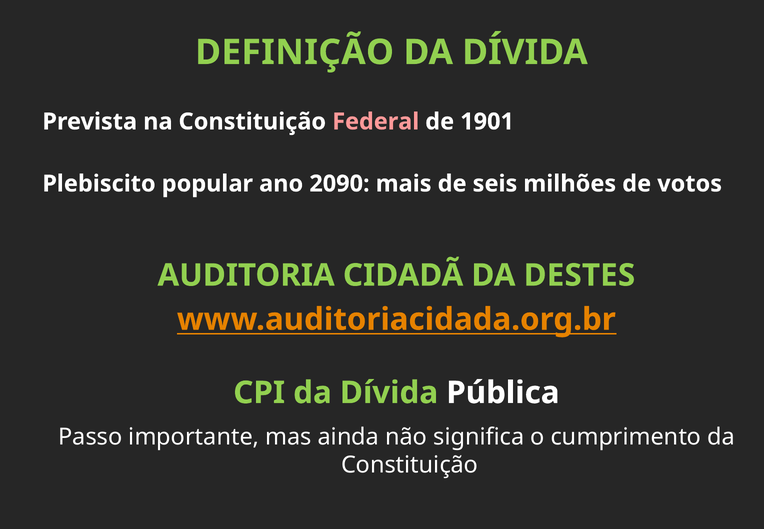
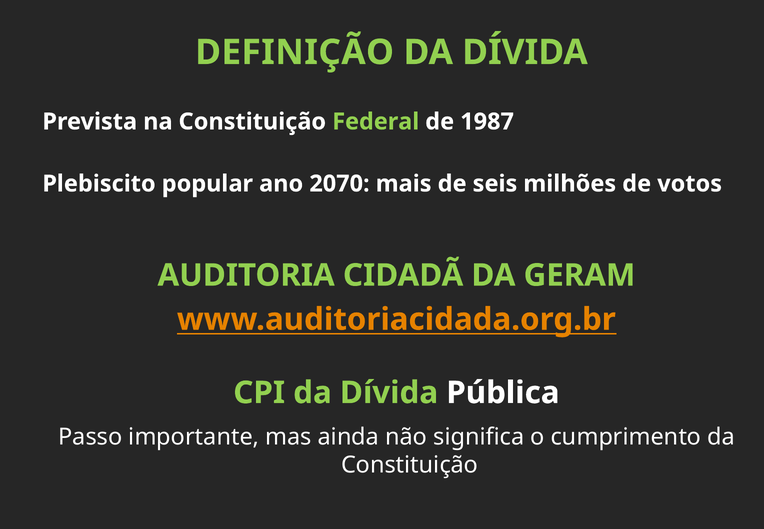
Federal colour: pink -> light green
1901: 1901 -> 1987
2090: 2090 -> 2070
DESTES: DESTES -> GERAM
